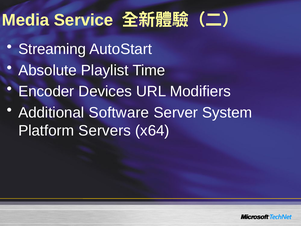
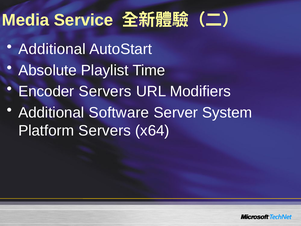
Streaming at (52, 49): Streaming -> Additional
Encoder Devices: Devices -> Servers
